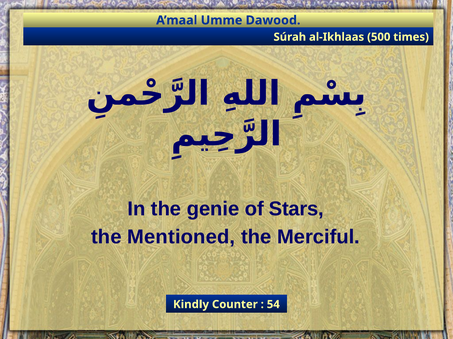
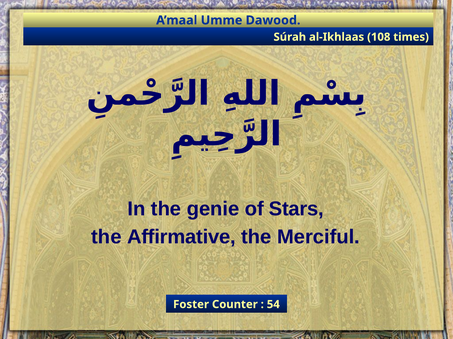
500: 500 -> 108
Mentioned: Mentioned -> Affirmative
Kindly: Kindly -> Foster
